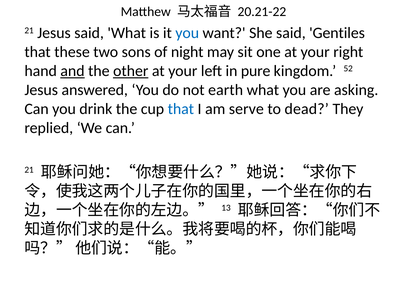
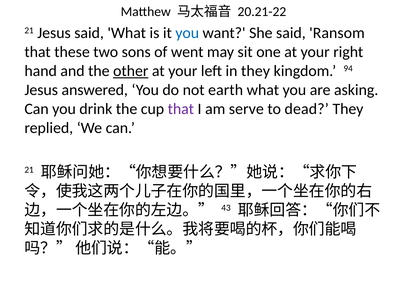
Gentiles: Gentiles -> Ransom
night: night -> went
and underline: present -> none
in pure: pure -> they
52: 52 -> 94
that at (181, 109) colour: blue -> purple
13: 13 -> 43
